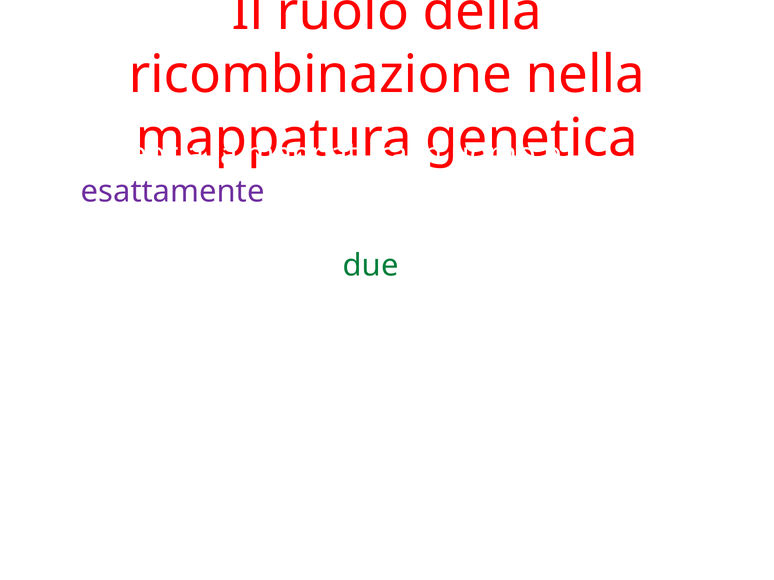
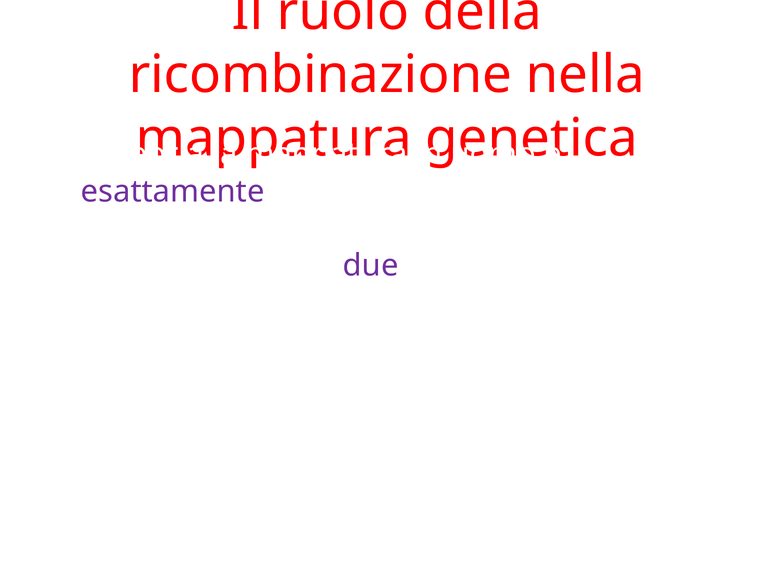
due at (371, 266) colour: green -> purple
